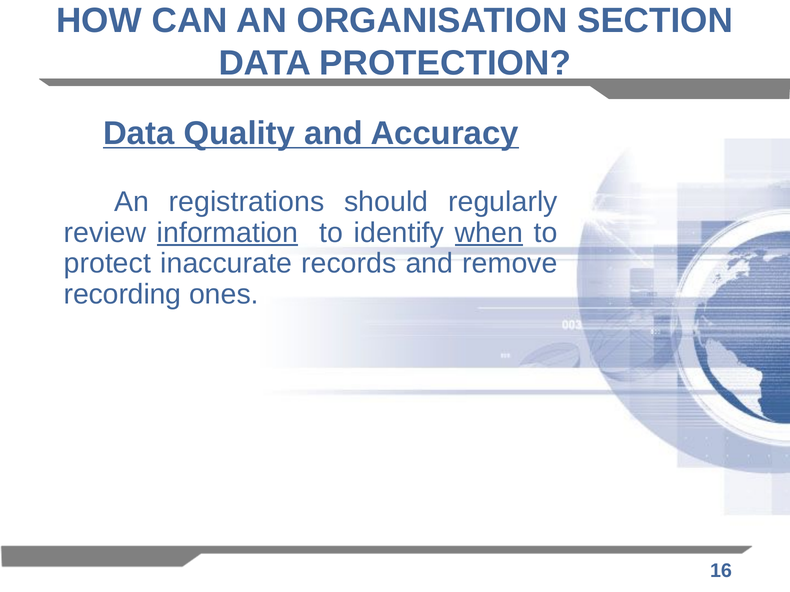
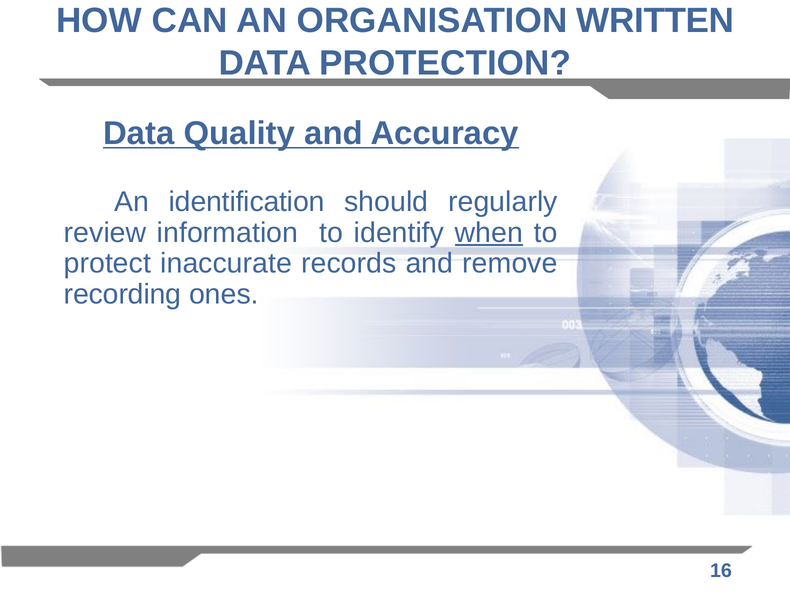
SECTION: SECTION -> WRITTEN
registrations: registrations -> identification
information underline: present -> none
